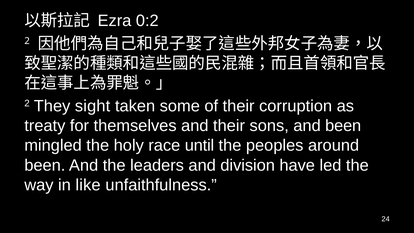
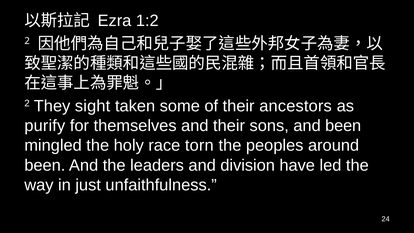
0:2: 0:2 -> 1:2
corruption: corruption -> ancestors
treaty: treaty -> purify
until: until -> torn
like: like -> just
